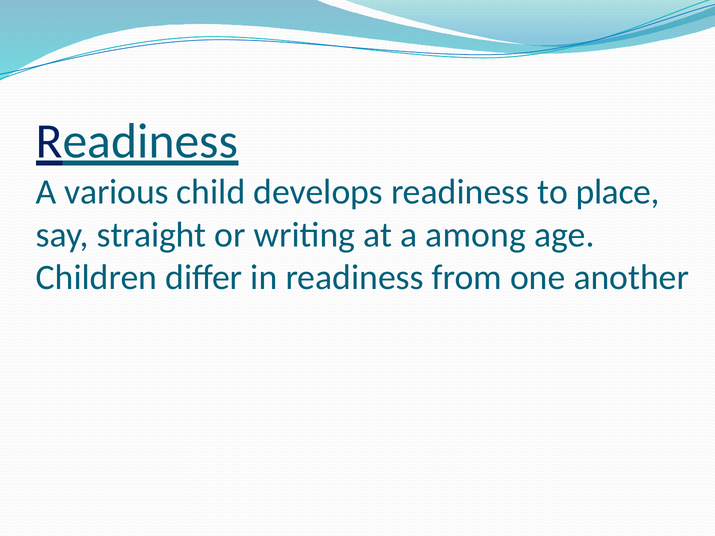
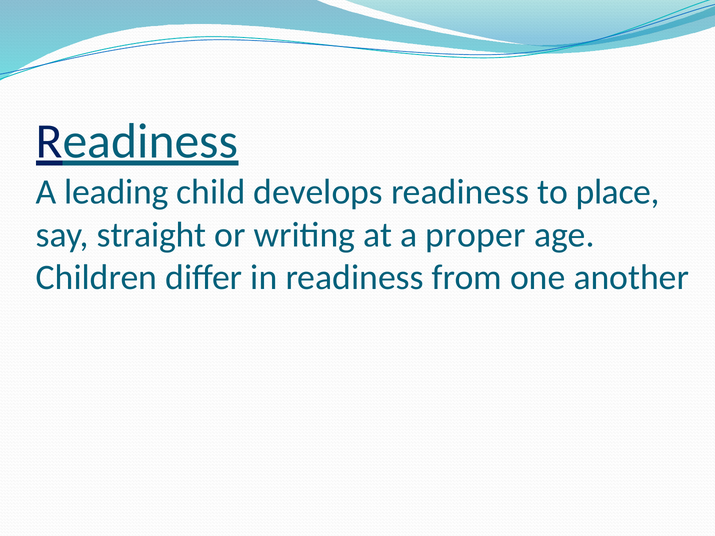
various: various -> leading
among: among -> proper
